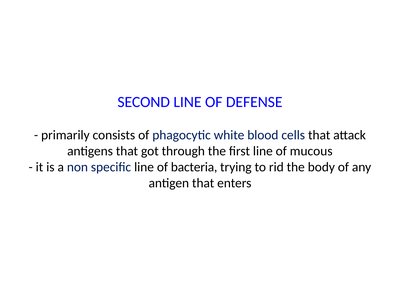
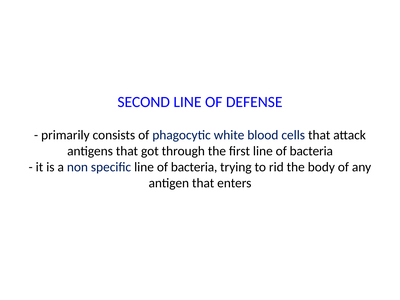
first line of mucous: mucous -> bacteria
